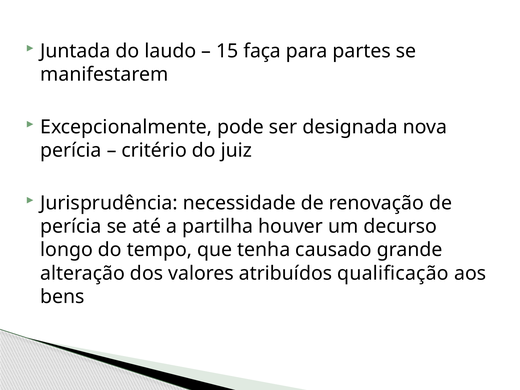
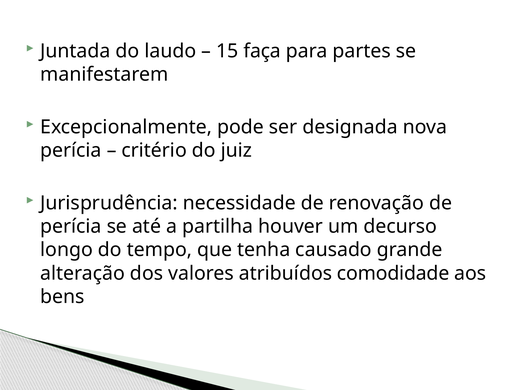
qualificação: qualificação -> comodidade
